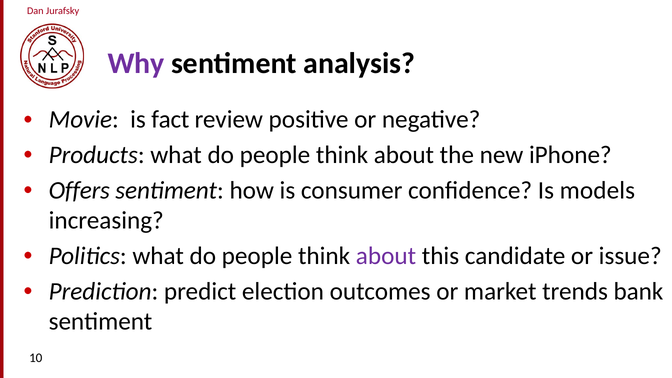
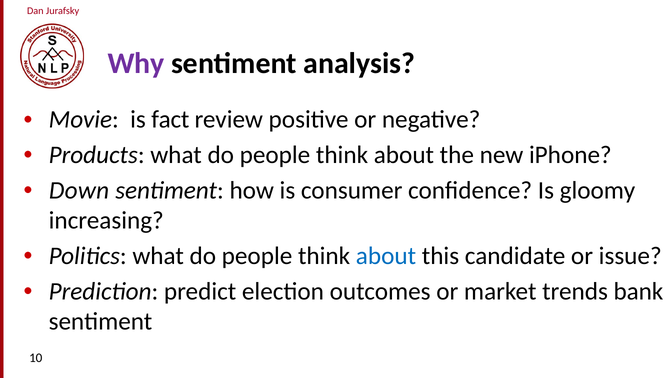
Offers: Offers -> Down
models: models -> gloomy
about at (386, 256) colour: purple -> blue
